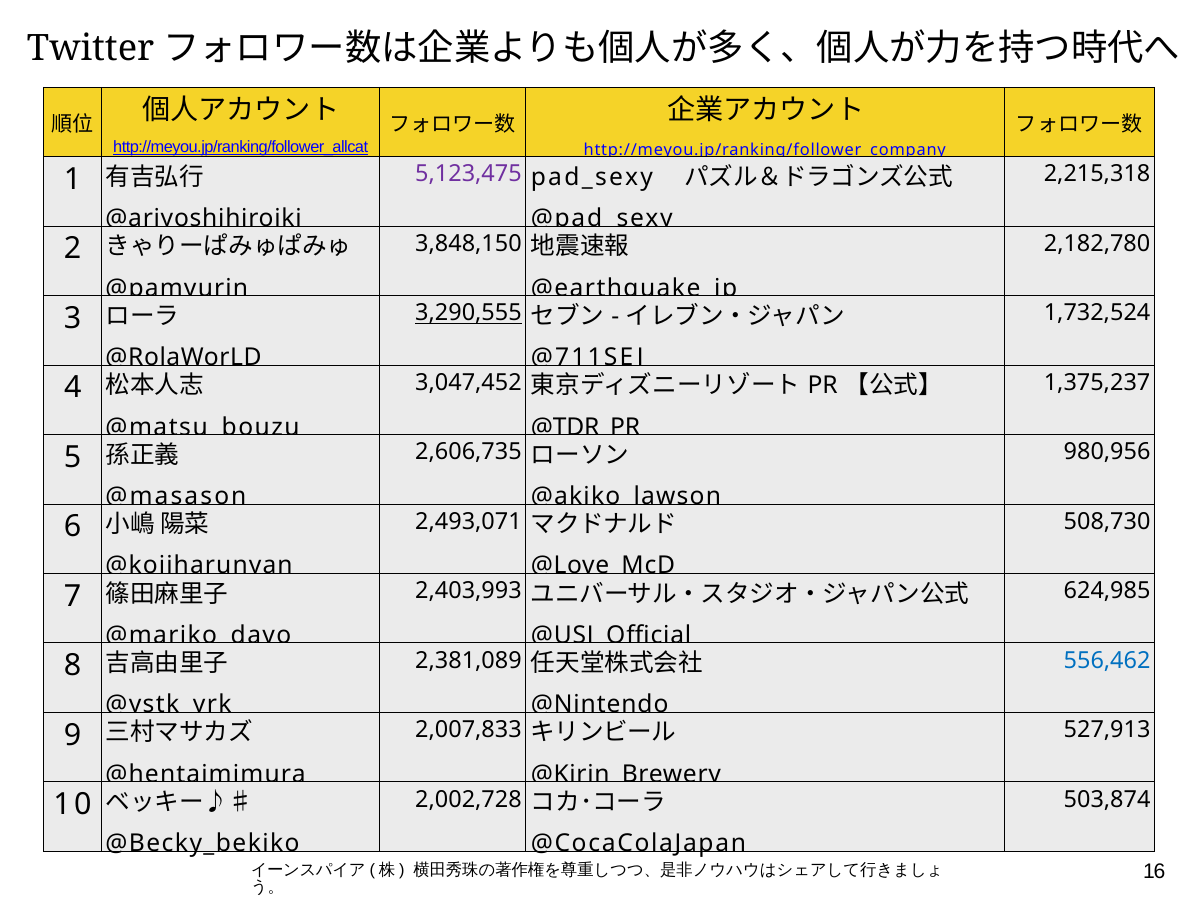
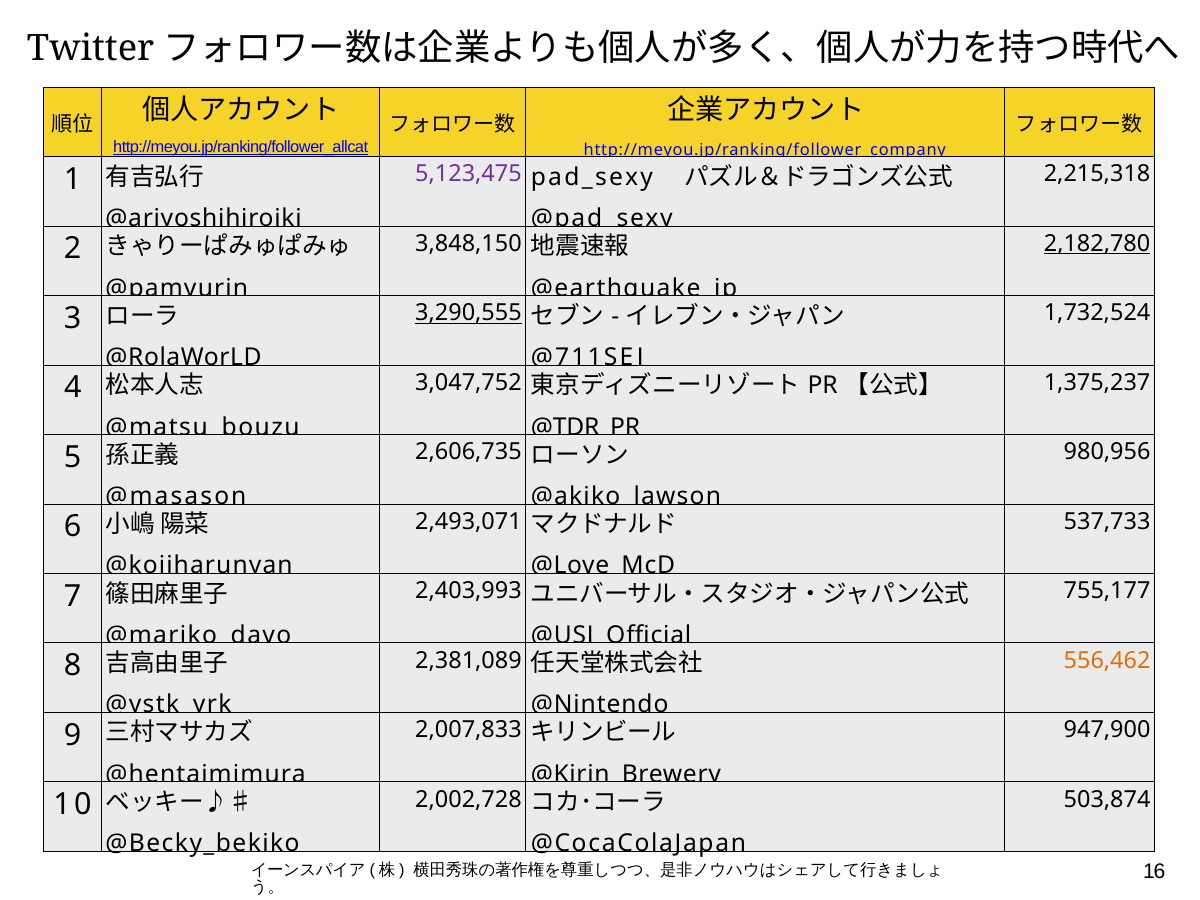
2,182,780 underline: none -> present
3,047,452: 3,047,452 -> 3,047,752
508,730: 508,730 -> 537,733
624,985: 624,985 -> 755,177
556,462 colour: blue -> orange
527,913: 527,913 -> 947,900
